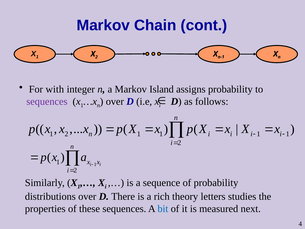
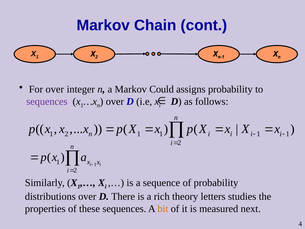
For with: with -> over
Island: Island -> Could
bit colour: blue -> orange
